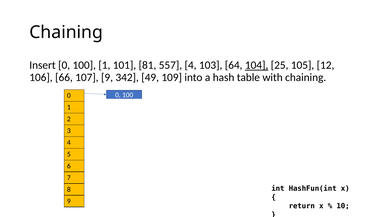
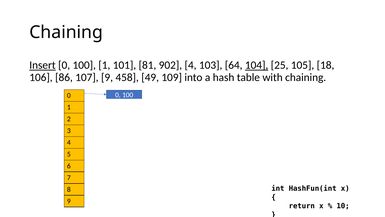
Insert underline: none -> present
557: 557 -> 902
12: 12 -> 18
66: 66 -> 86
342: 342 -> 458
